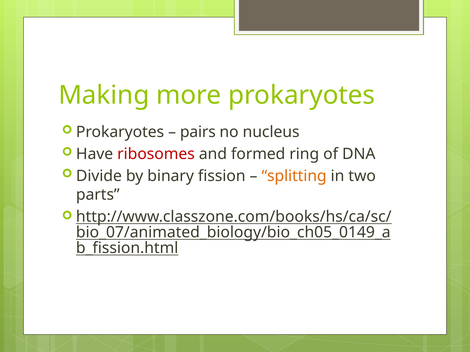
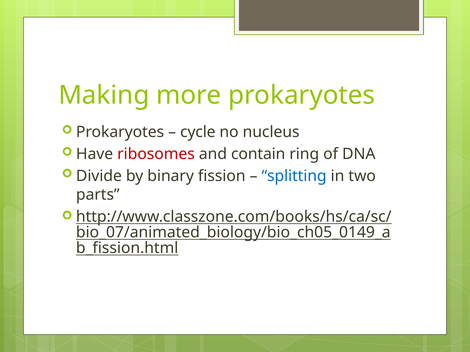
pairs: pairs -> cycle
formed: formed -> contain
splitting colour: orange -> blue
